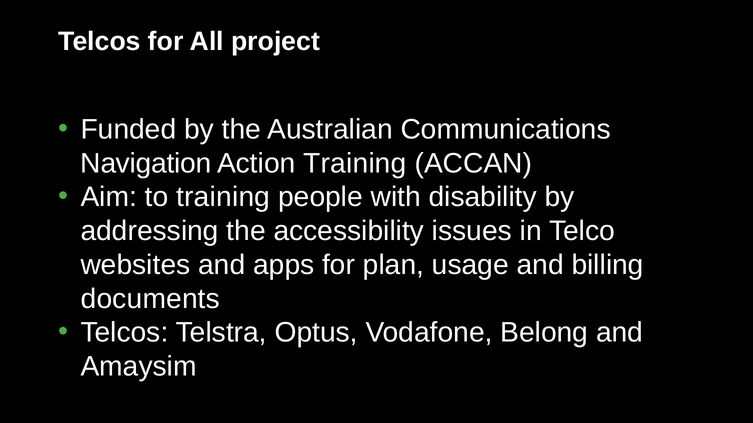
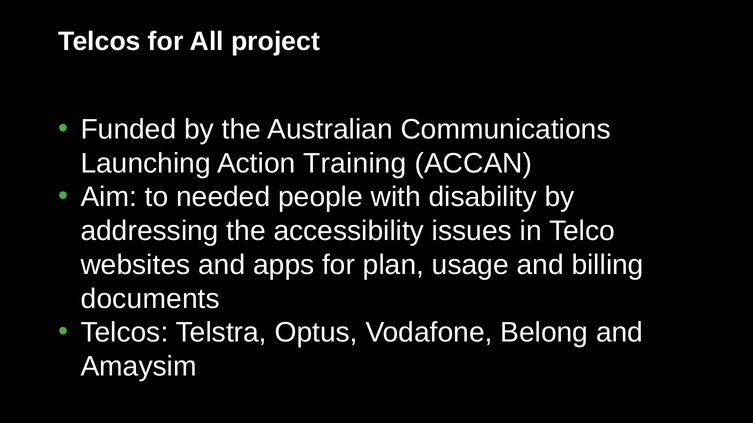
Navigation: Navigation -> Launching
to training: training -> needed
